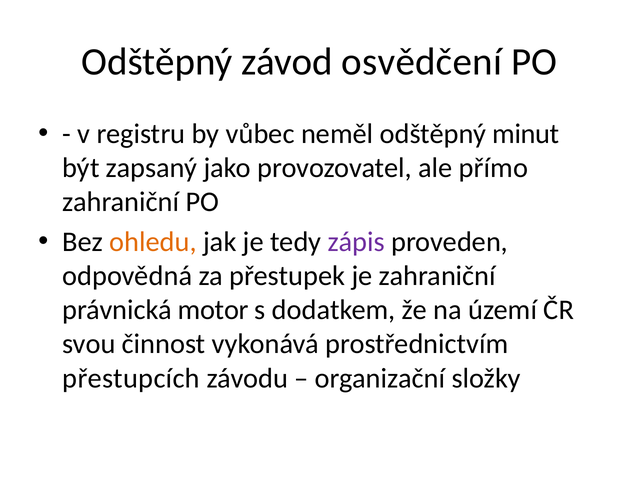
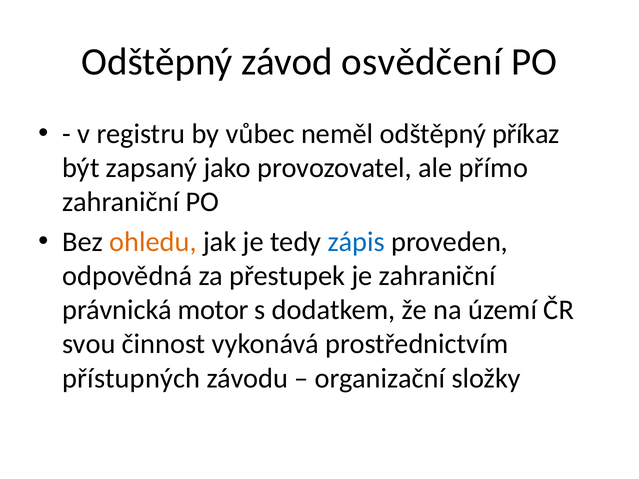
minut: minut -> příkaz
zápis colour: purple -> blue
přestupcích: přestupcích -> přístupných
